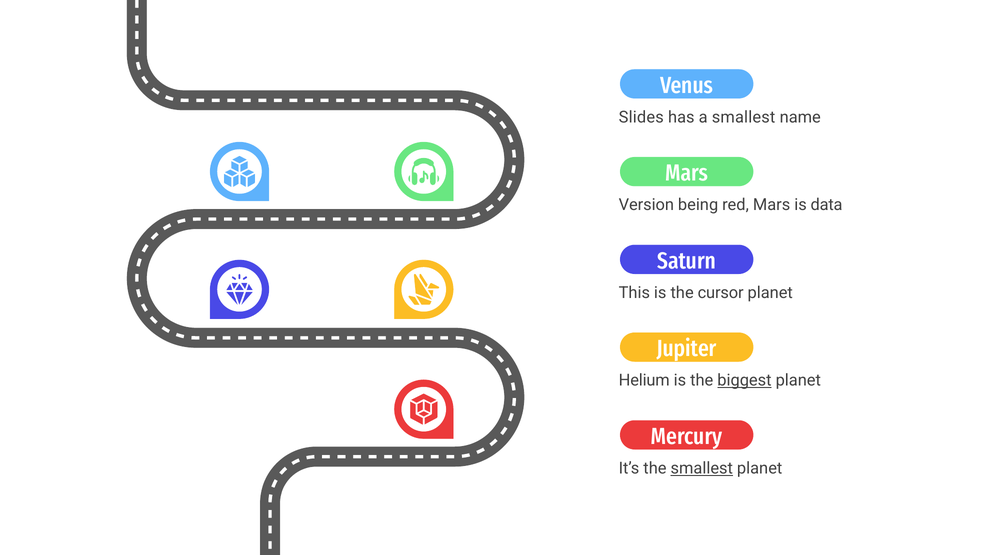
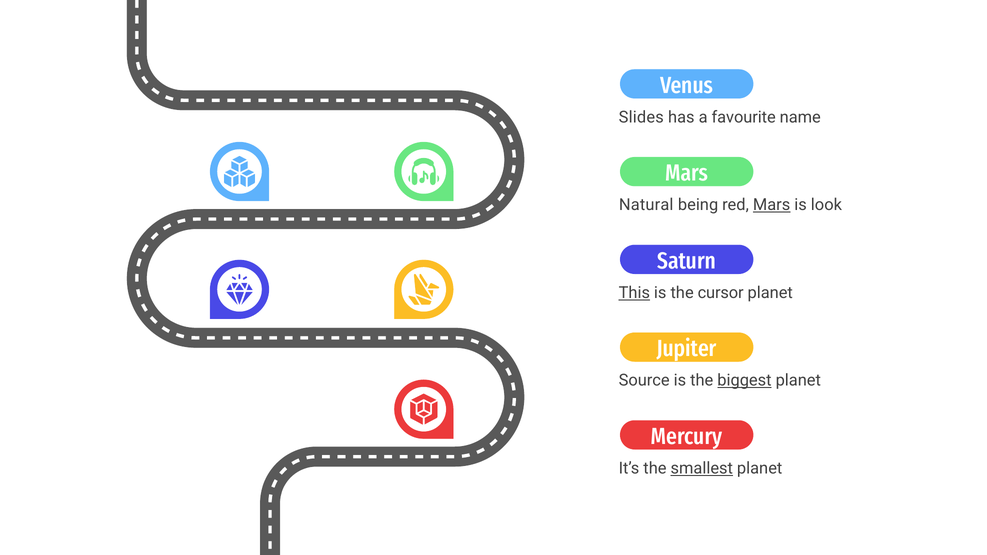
a smallest: smallest -> favourite
Version: Version -> Natural
Mars at (772, 205) underline: none -> present
data: data -> look
This underline: none -> present
Helium: Helium -> Source
